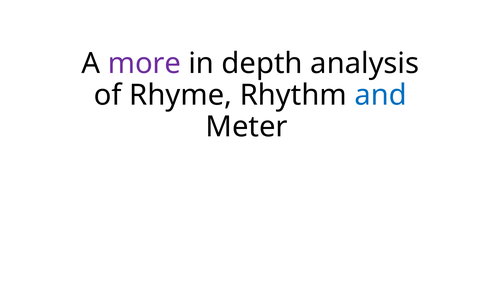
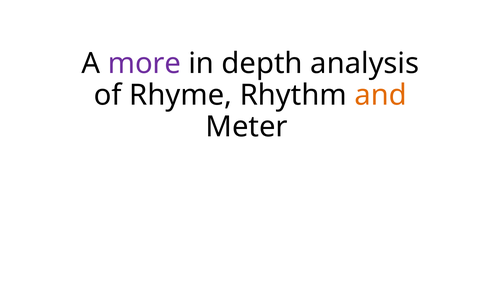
and colour: blue -> orange
